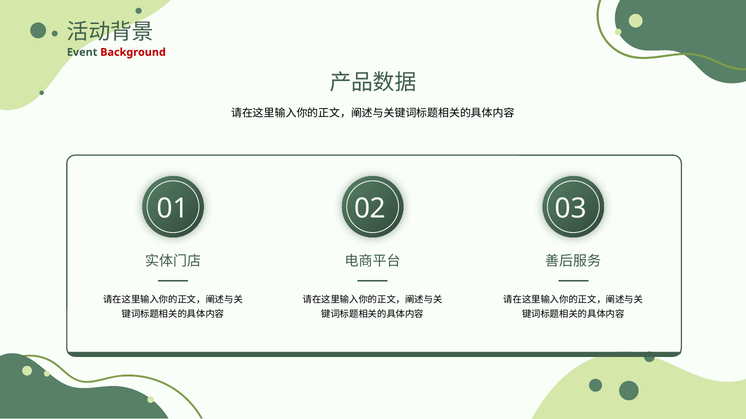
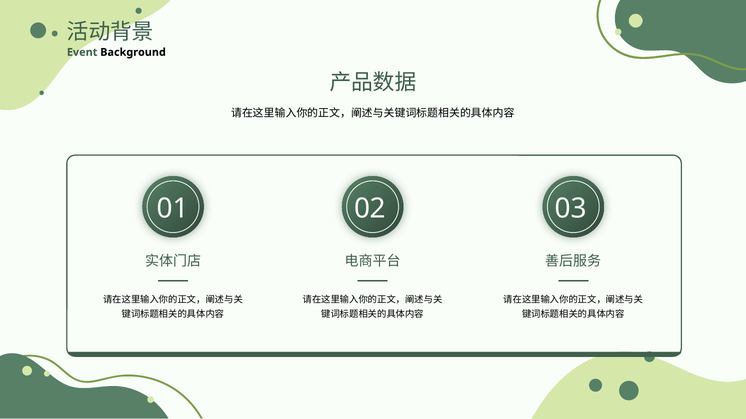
Background colour: red -> black
